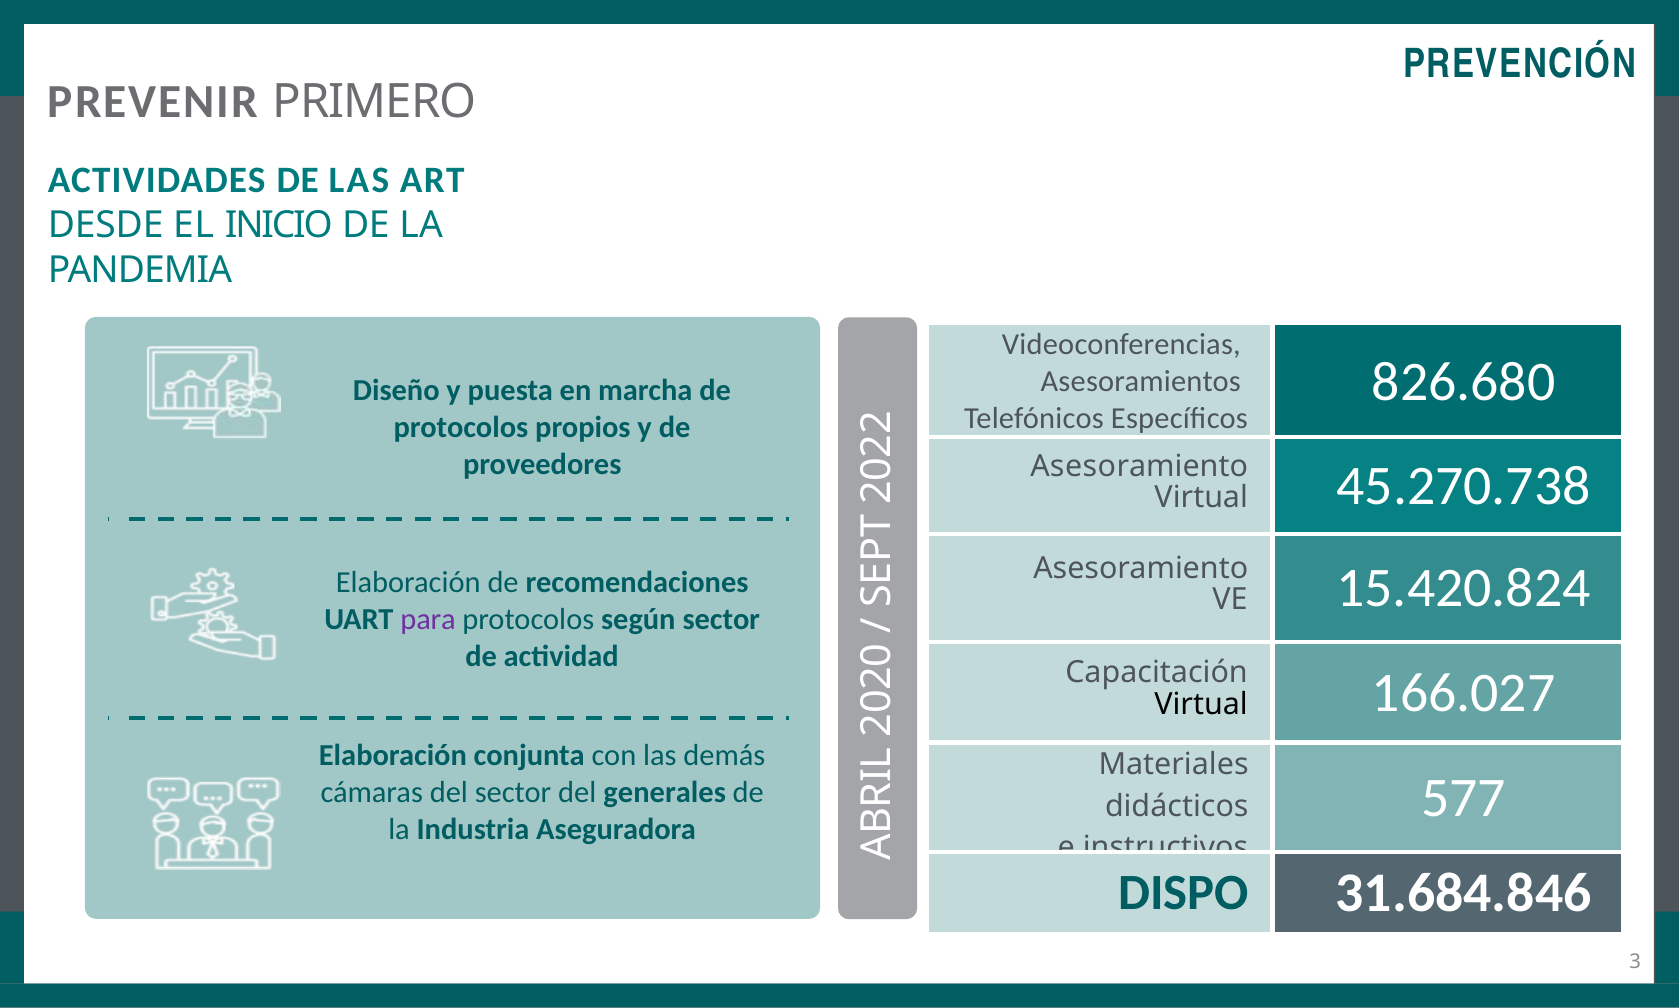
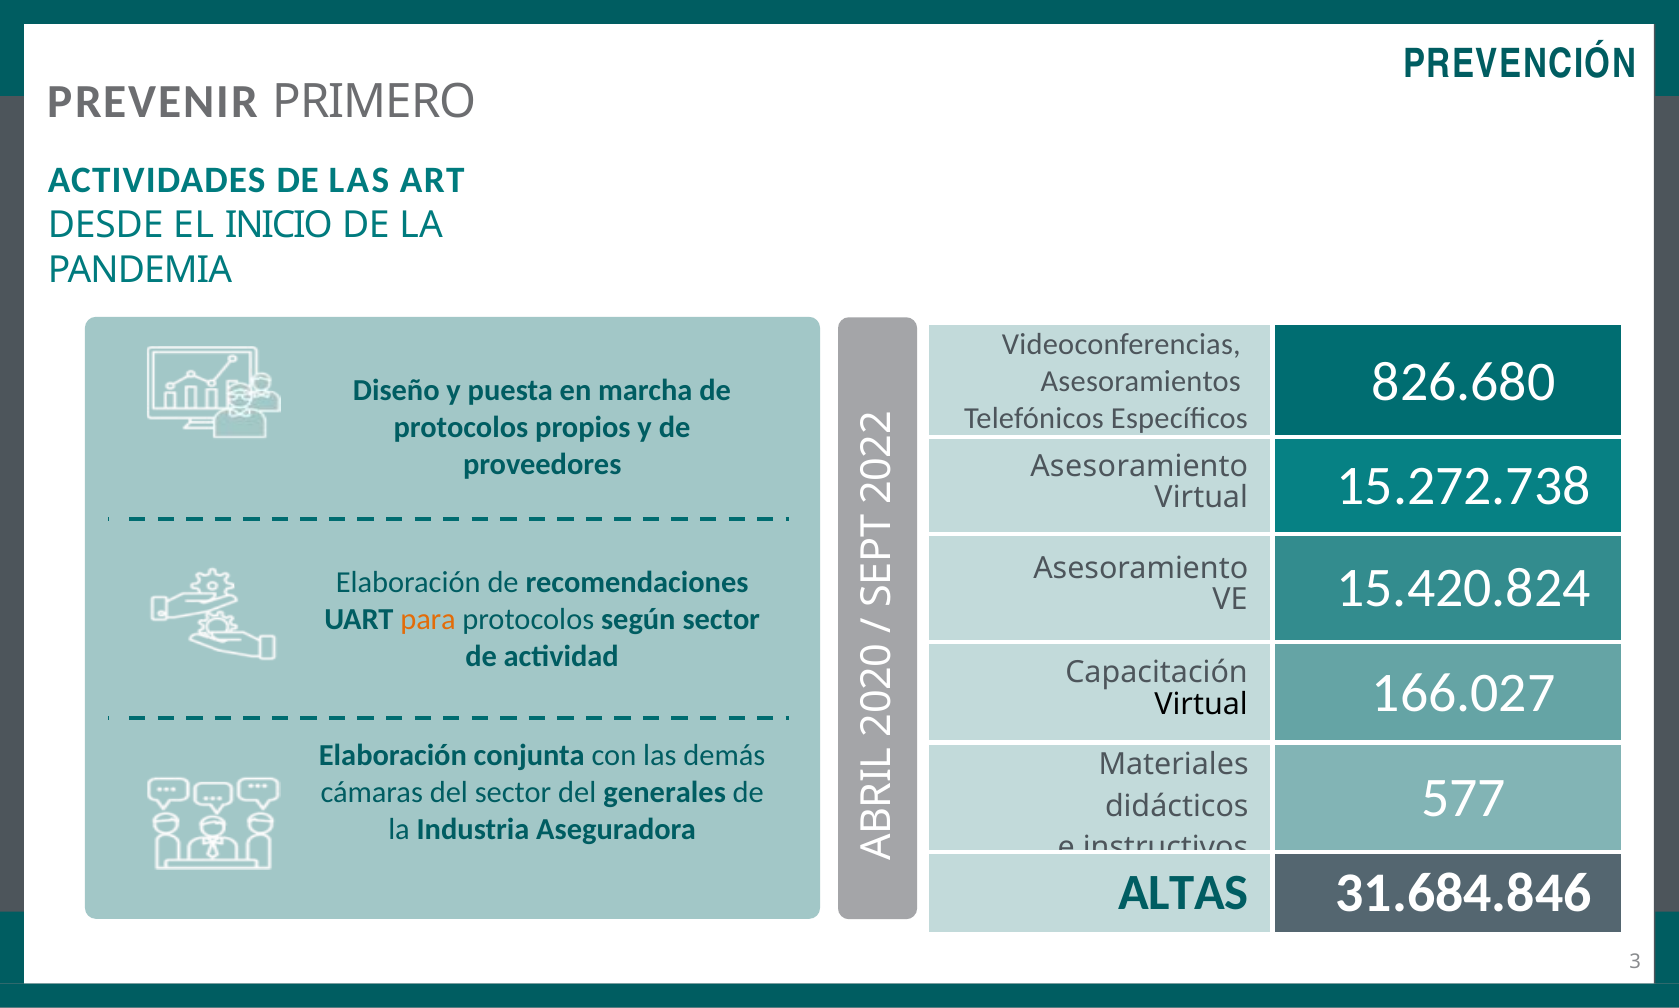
45.270.738: 45.270.738 -> 15.272.738
para colour: purple -> orange
DISPO: DISPO -> ALTAS
